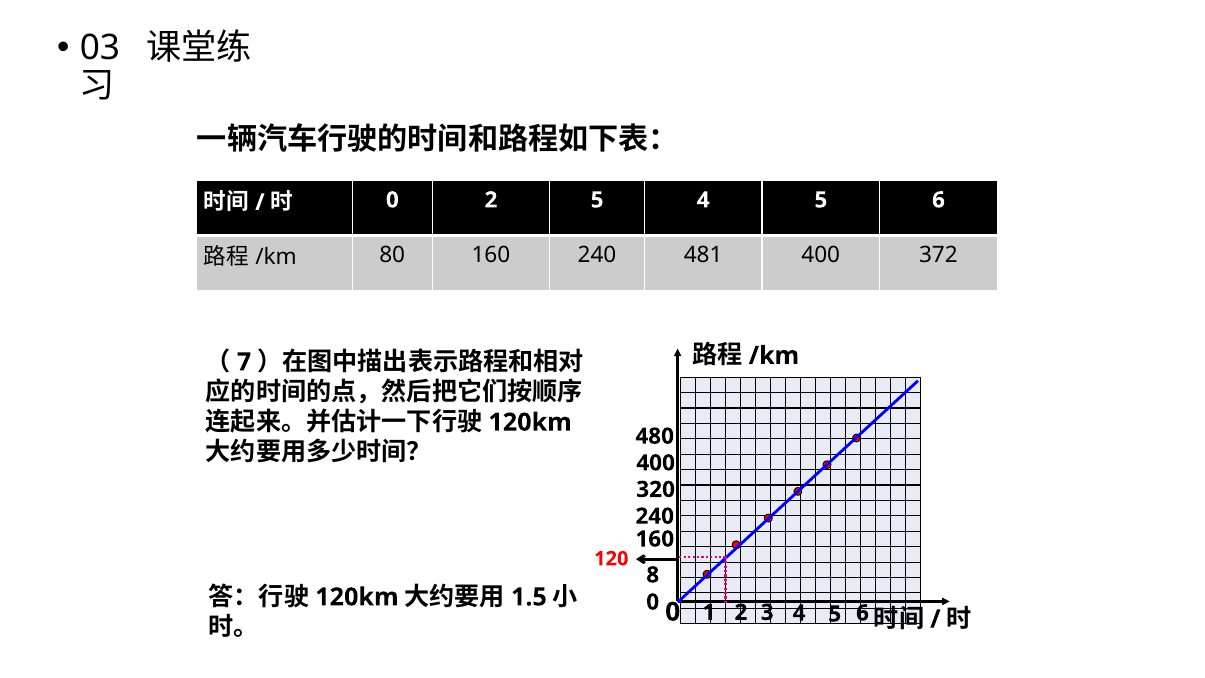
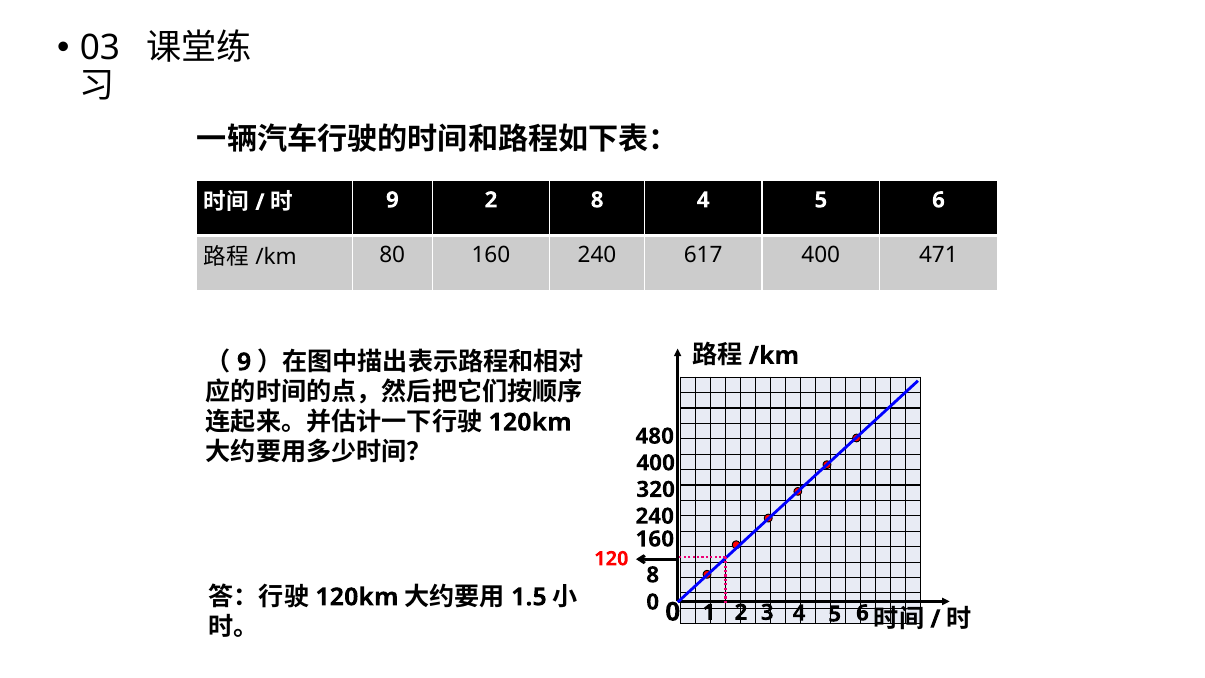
0 at (392, 200): 0 -> 9
2 5: 5 -> 8
481: 481 -> 617
372: 372 -> 471
7 at (244, 362): 7 -> 9
